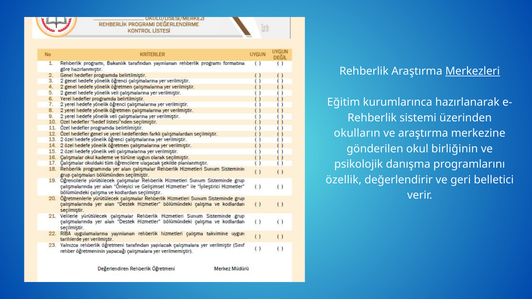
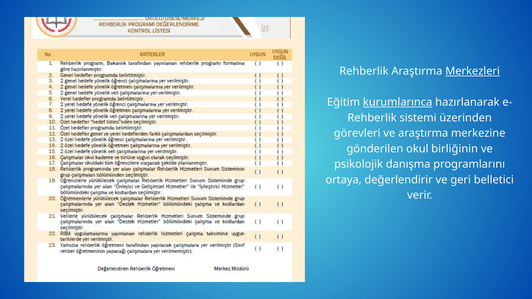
kurumlarınca underline: none -> present
okulların: okulların -> görevleri
özellik: özellik -> ortaya
